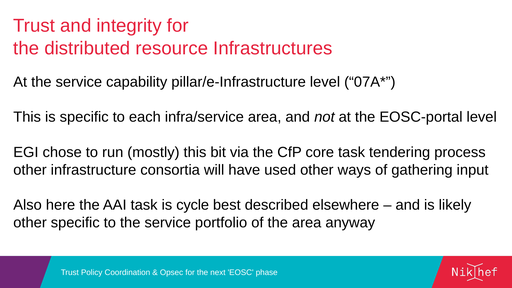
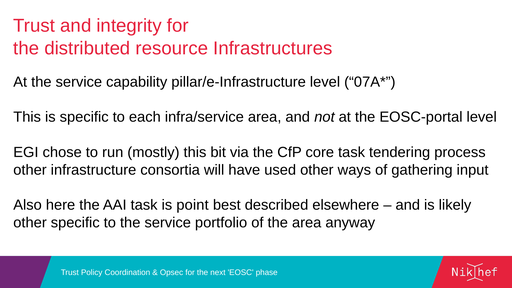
cycle: cycle -> point
